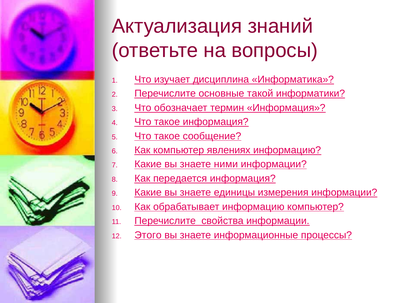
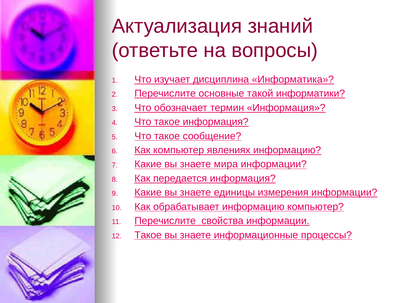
ними: ними -> мира
Этого at (148, 235): Этого -> Такое
